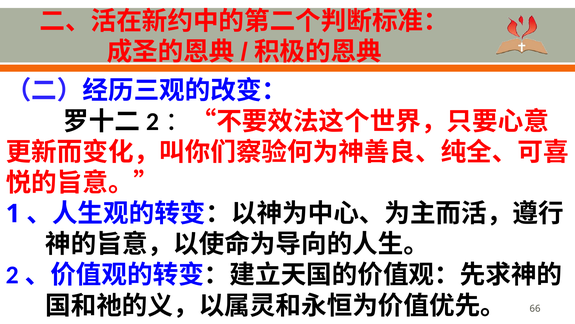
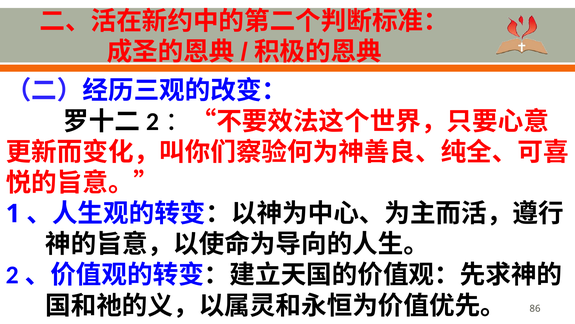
66: 66 -> 86
